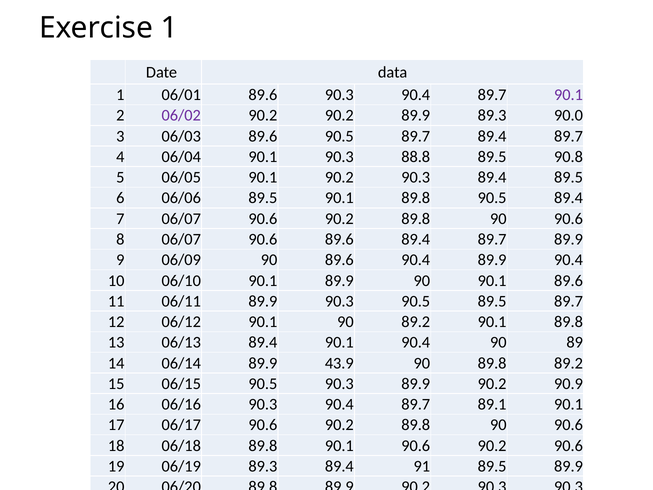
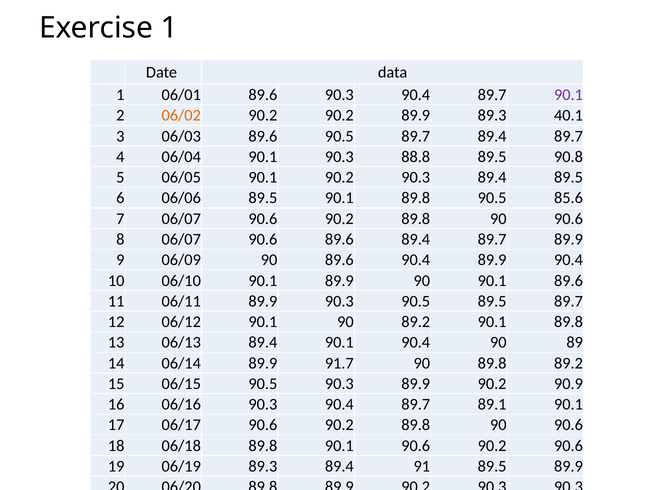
06/02 colour: purple -> orange
90.0: 90.0 -> 40.1
90.5 89.4: 89.4 -> 85.6
43.9: 43.9 -> 91.7
